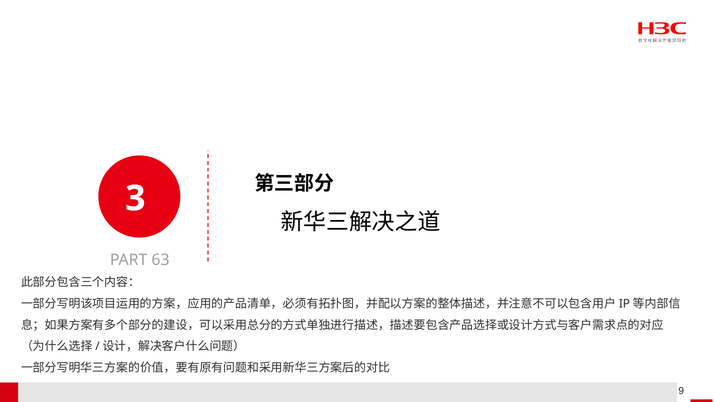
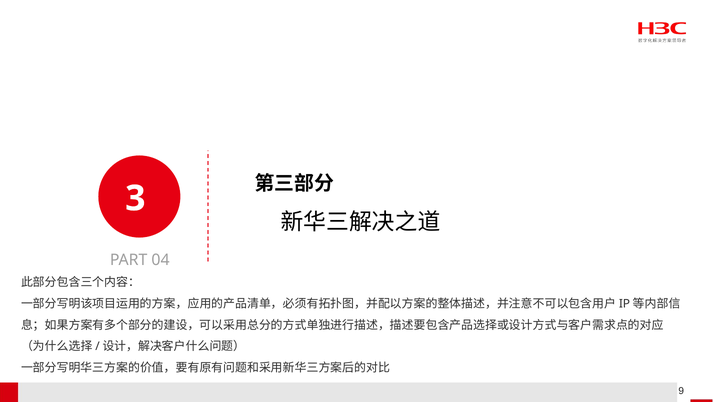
63: 63 -> 04
